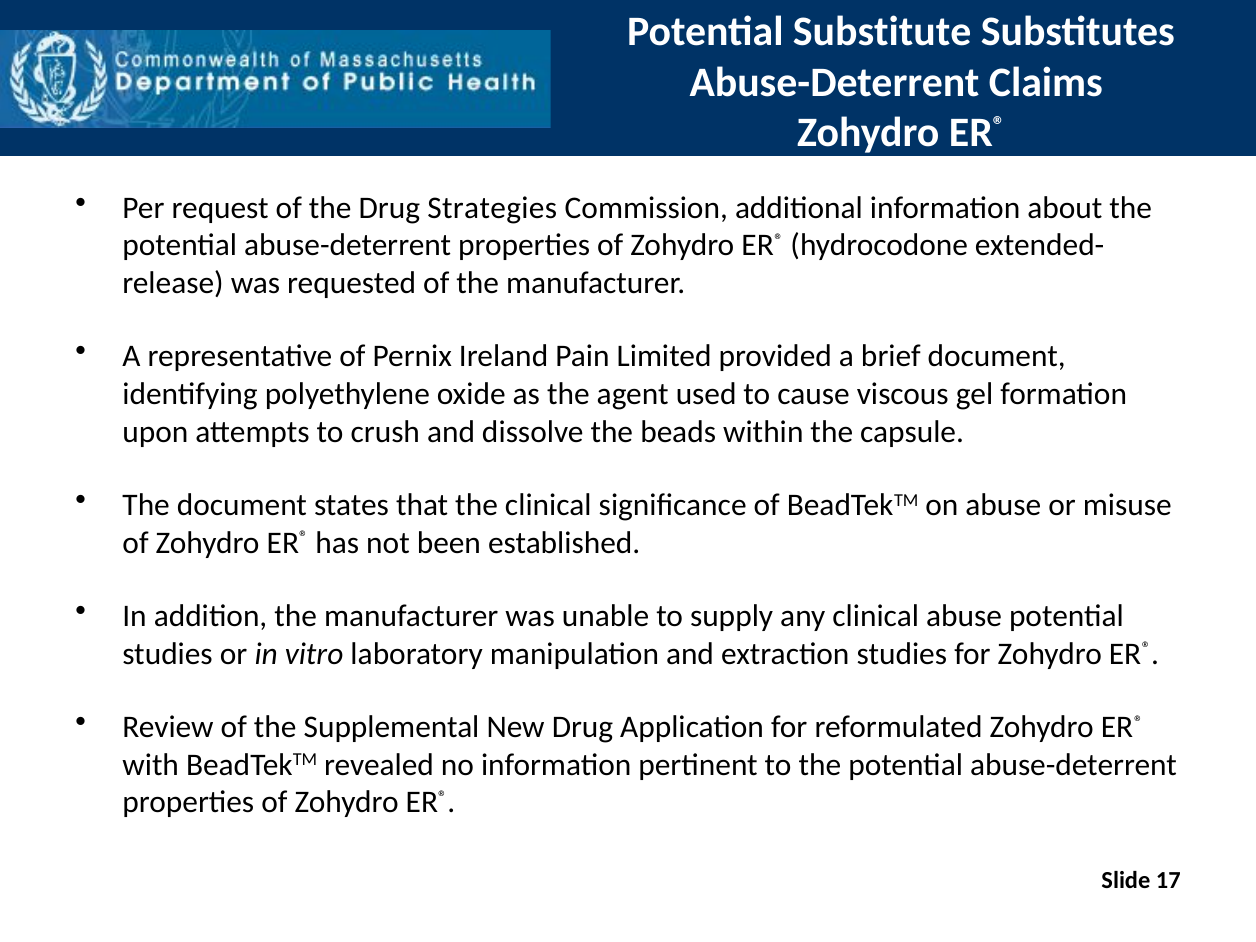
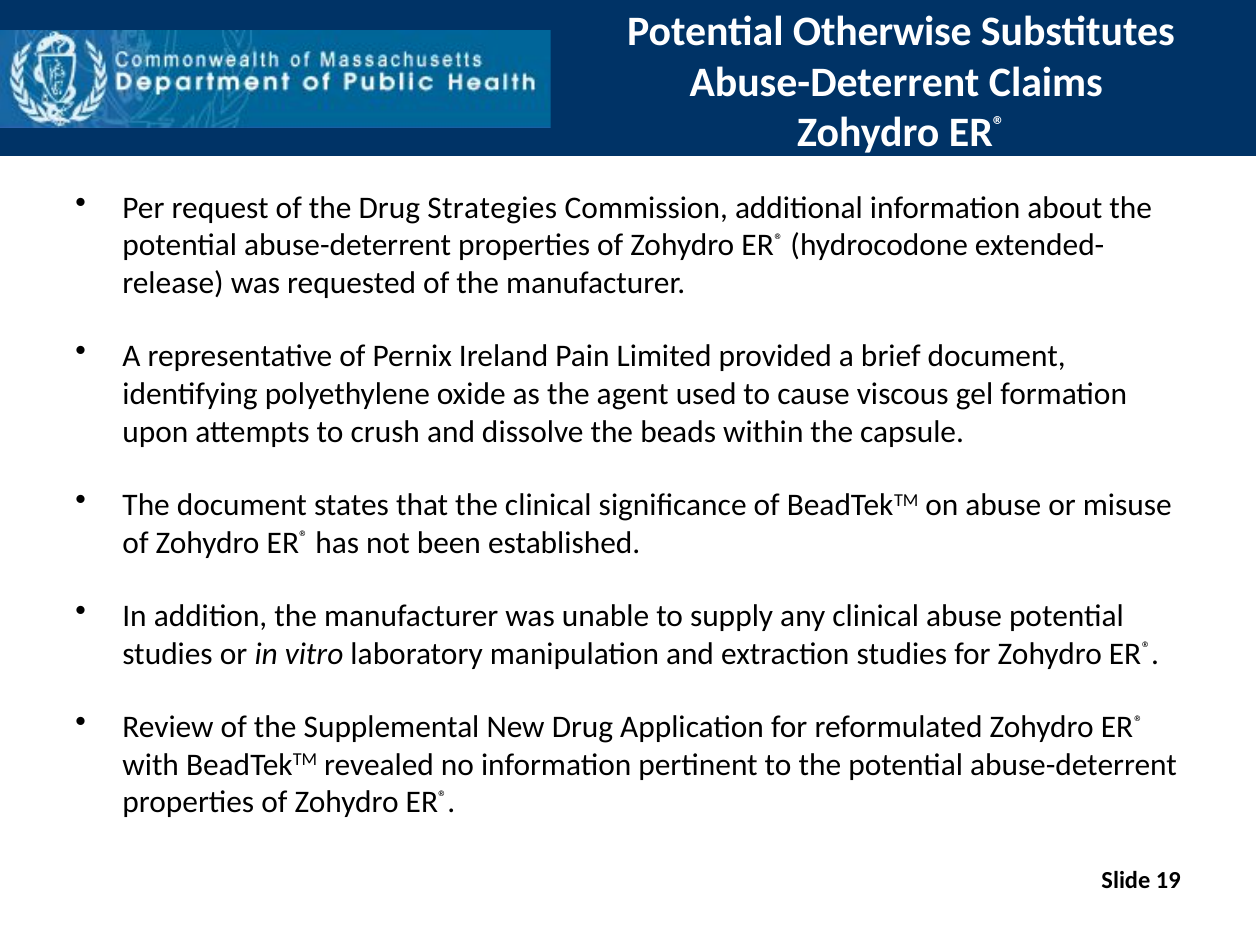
Substitute: Substitute -> Otherwise
17: 17 -> 19
